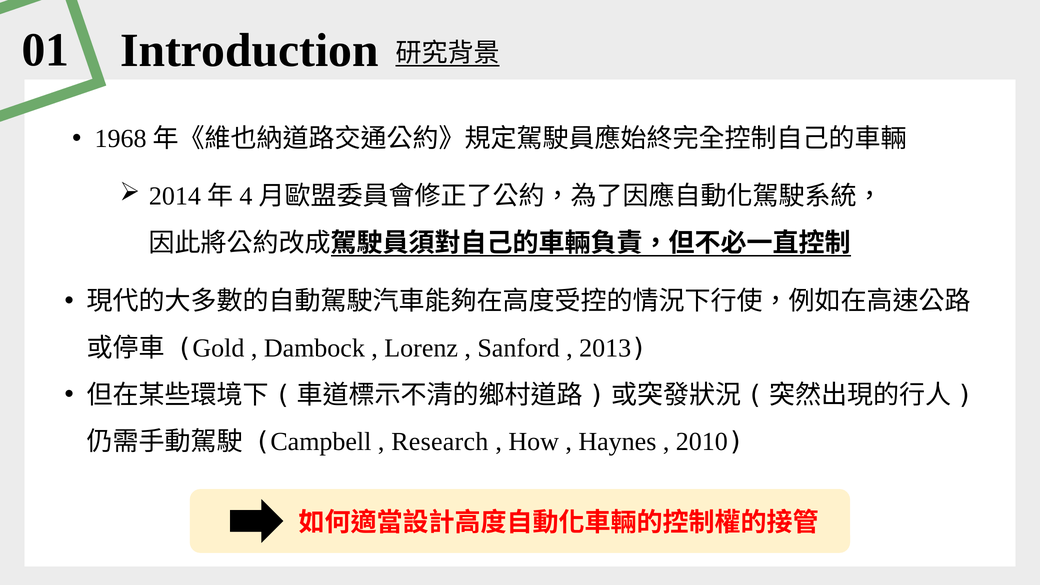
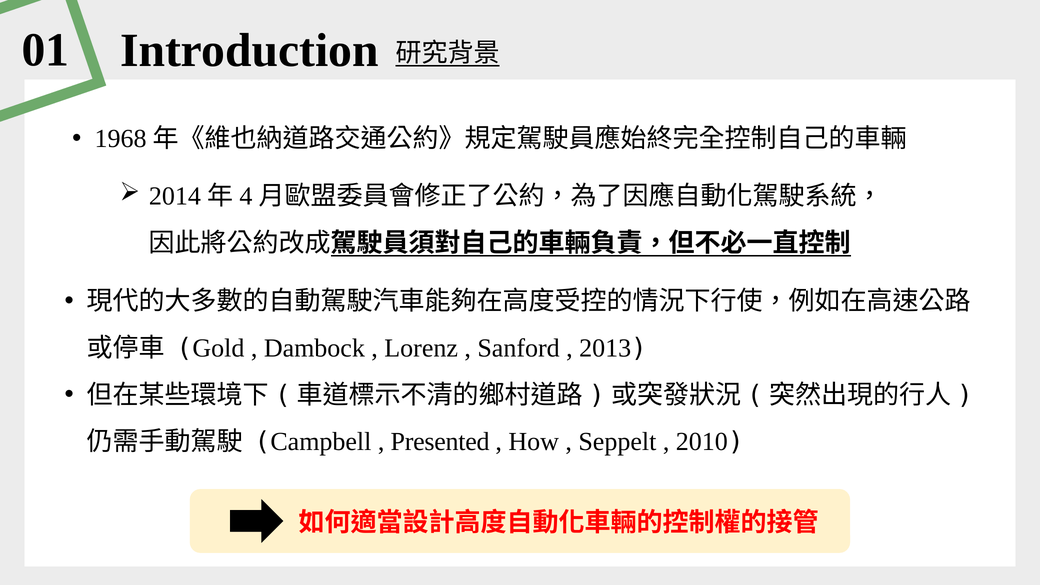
Research: Research -> Presented
Haynes: Haynes -> Seppelt
